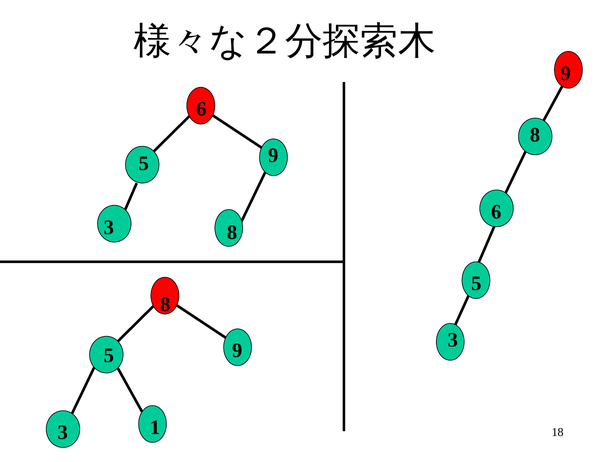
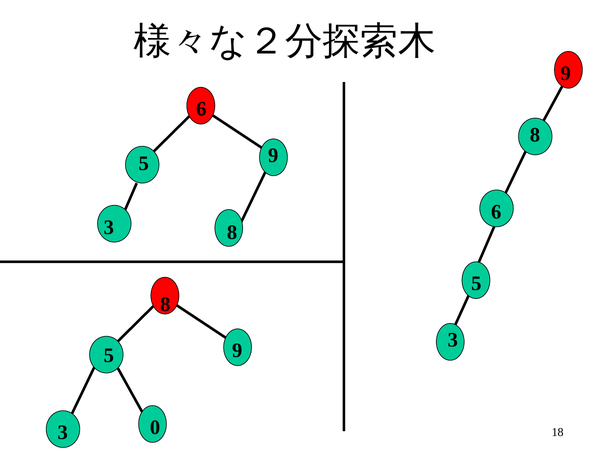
1: 1 -> 0
